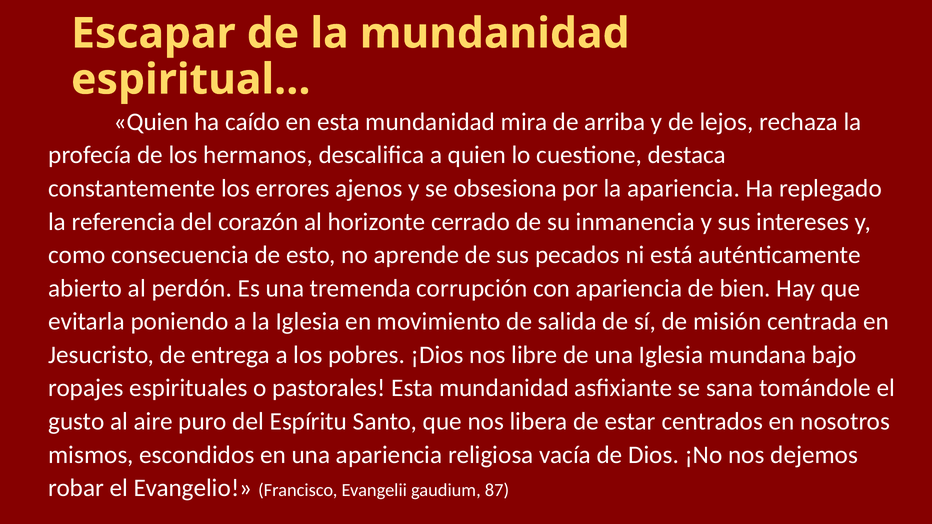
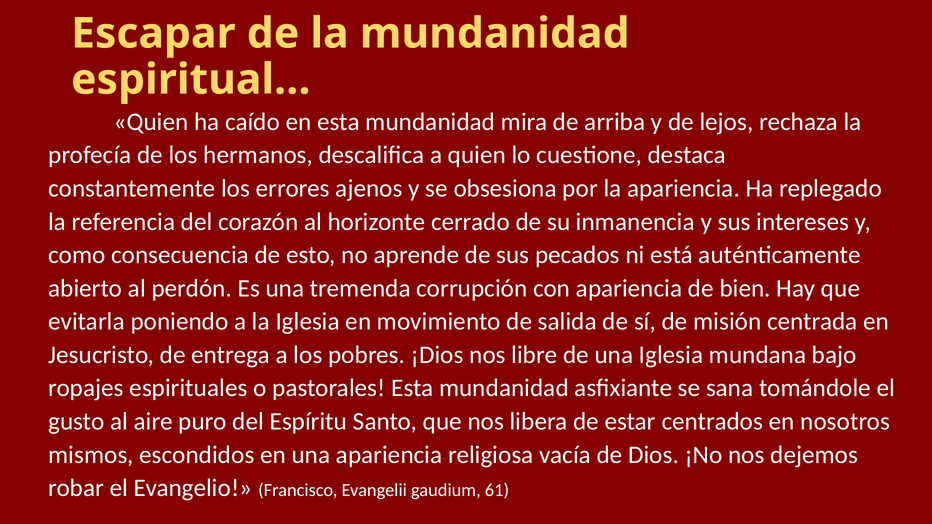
87: 87 -> 61
